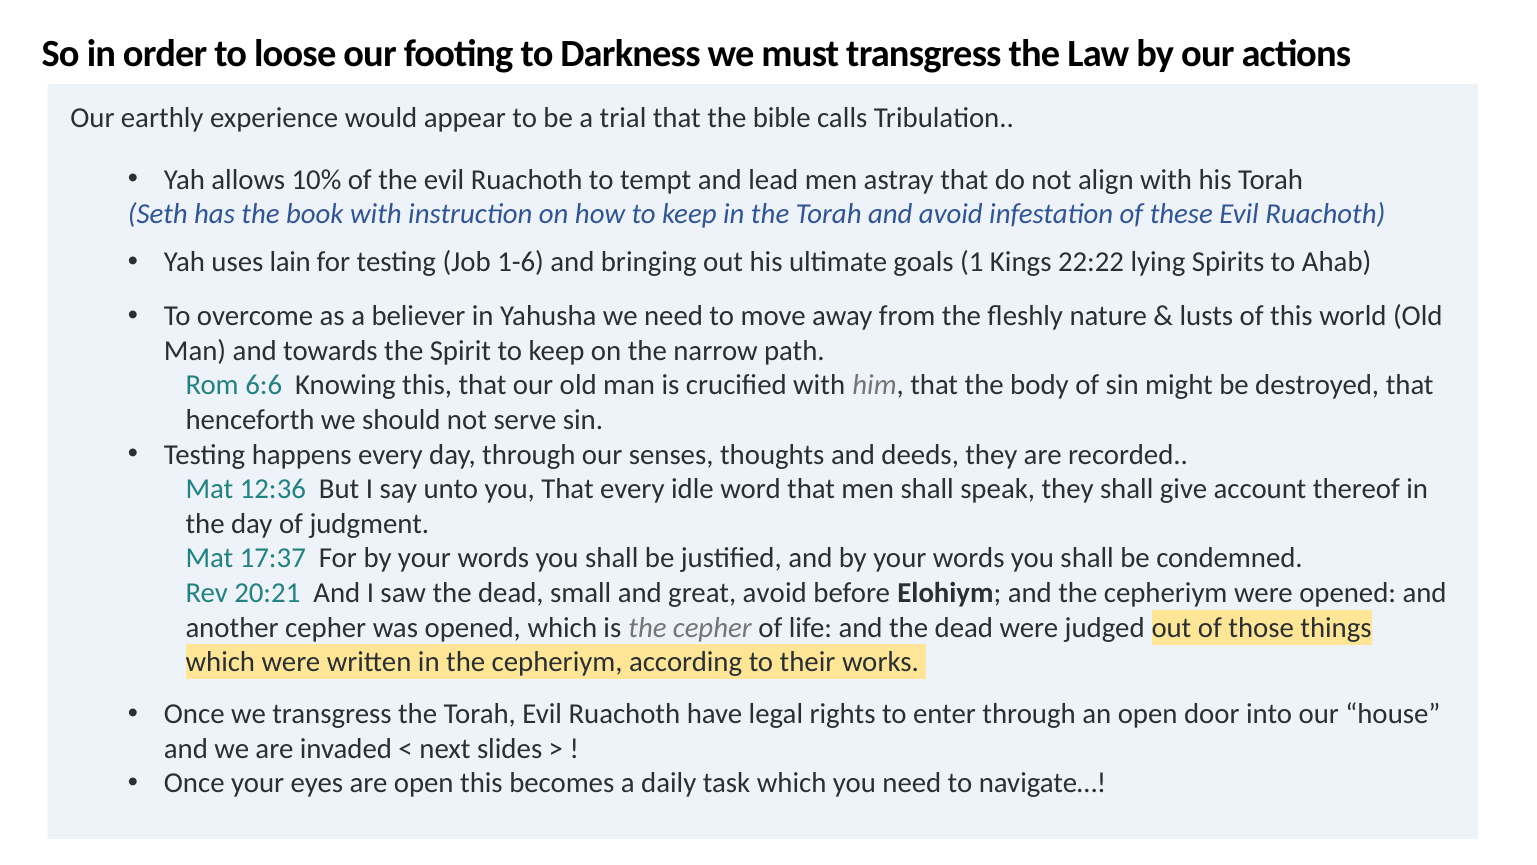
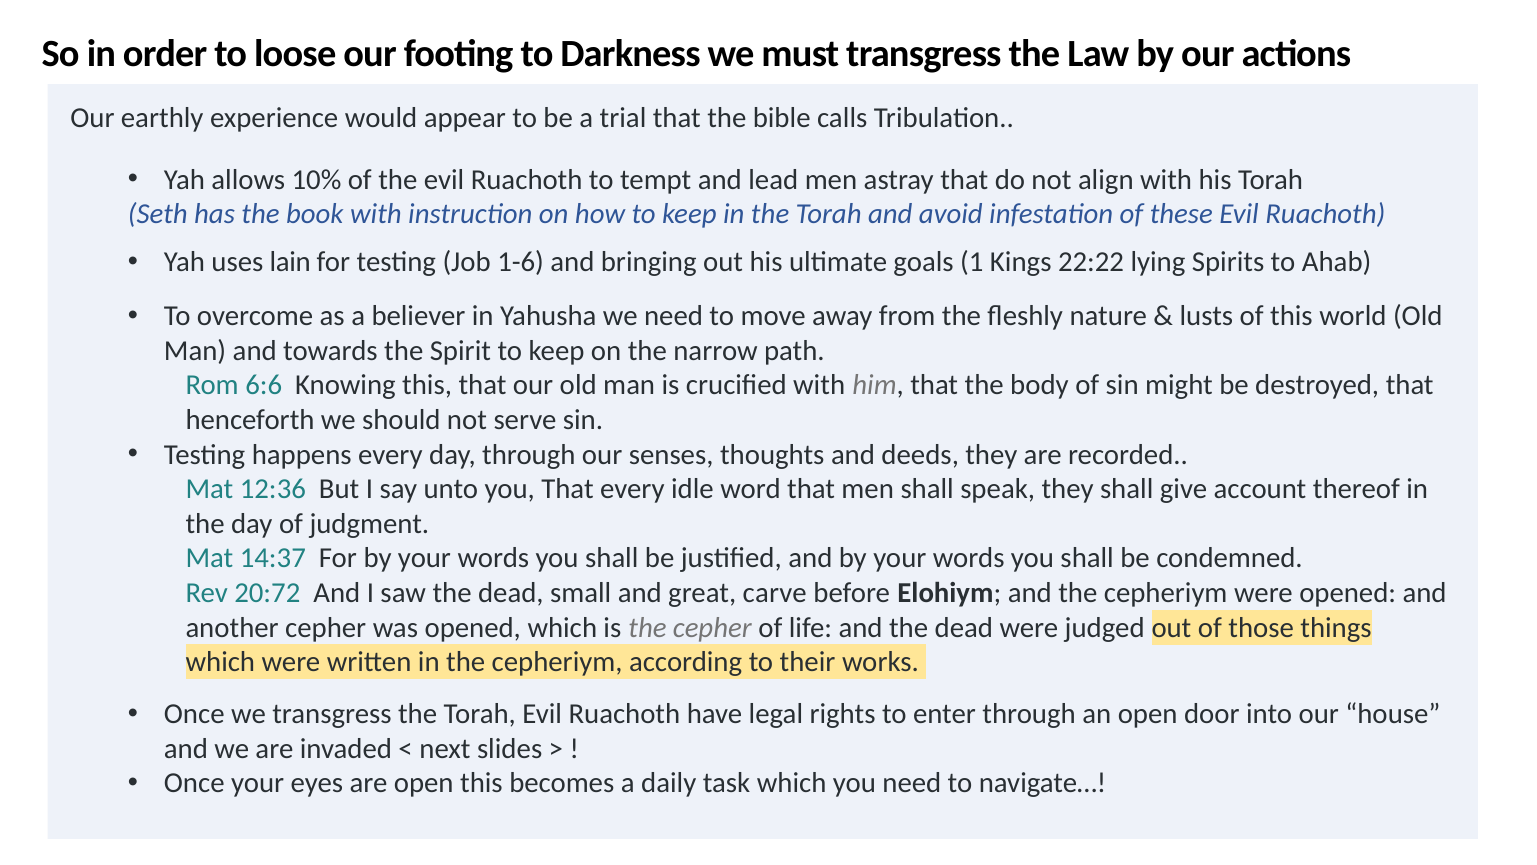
17:37: 17:37 -> 14:37
20:21: 20:21 -> 20:72
great avoid: avoid -> carve
